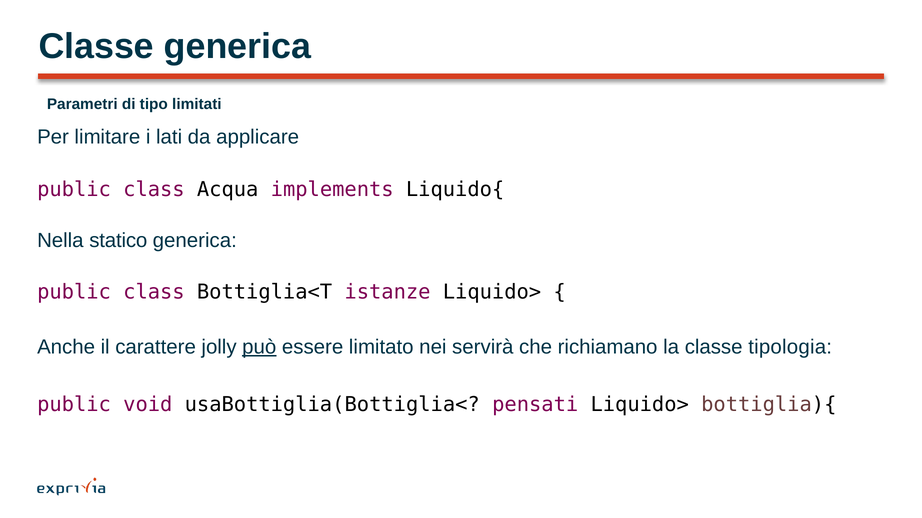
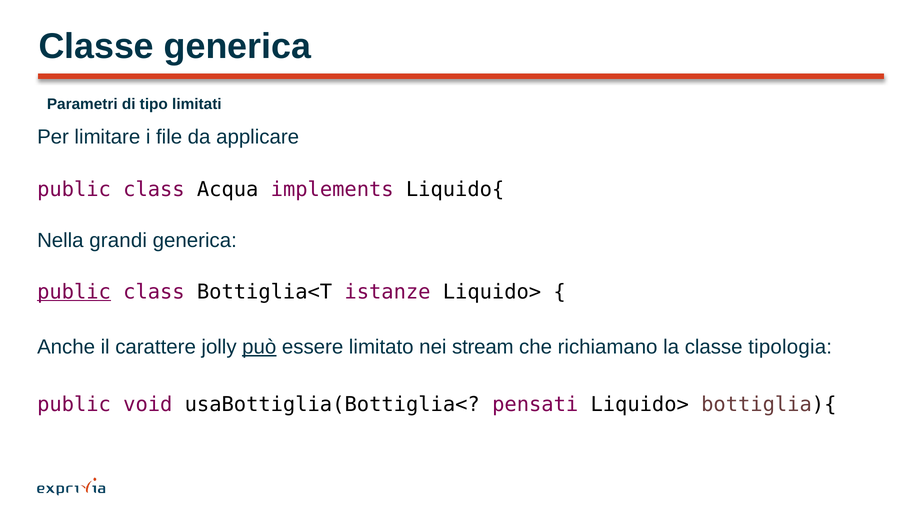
lati: lati -> file
statico: statico -> grandi
public at (74, 292) underline: none -> present
servirà: servirà -> stream
